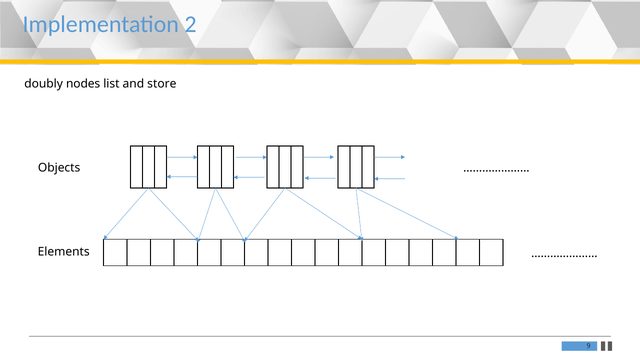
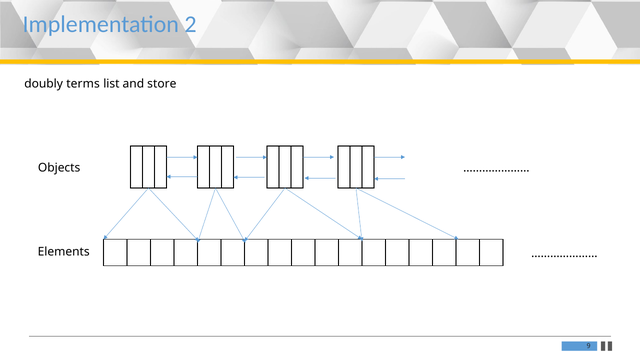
nodes: nodes -> terms
